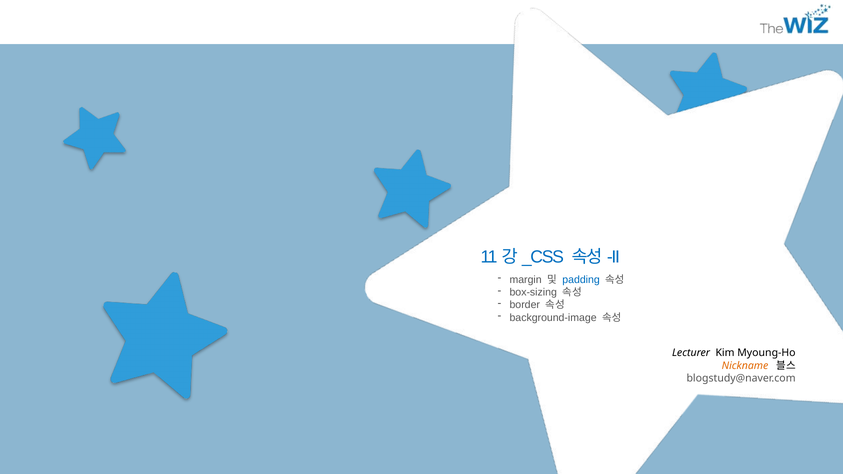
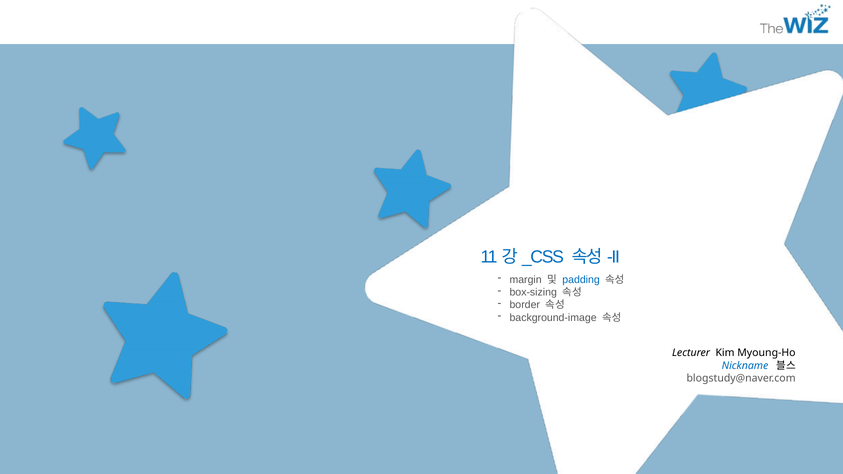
Nickname colour: orange -> blue
